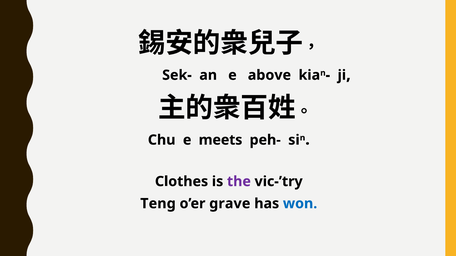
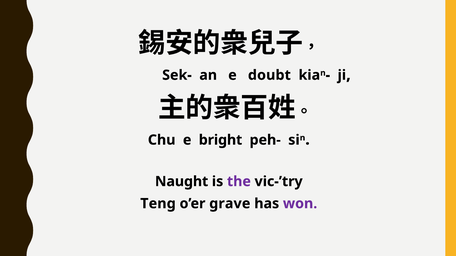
above: above -> doubt
meets: meets -> bright
Clothes: Clothes -> Naught
won colour: blue -> purple
